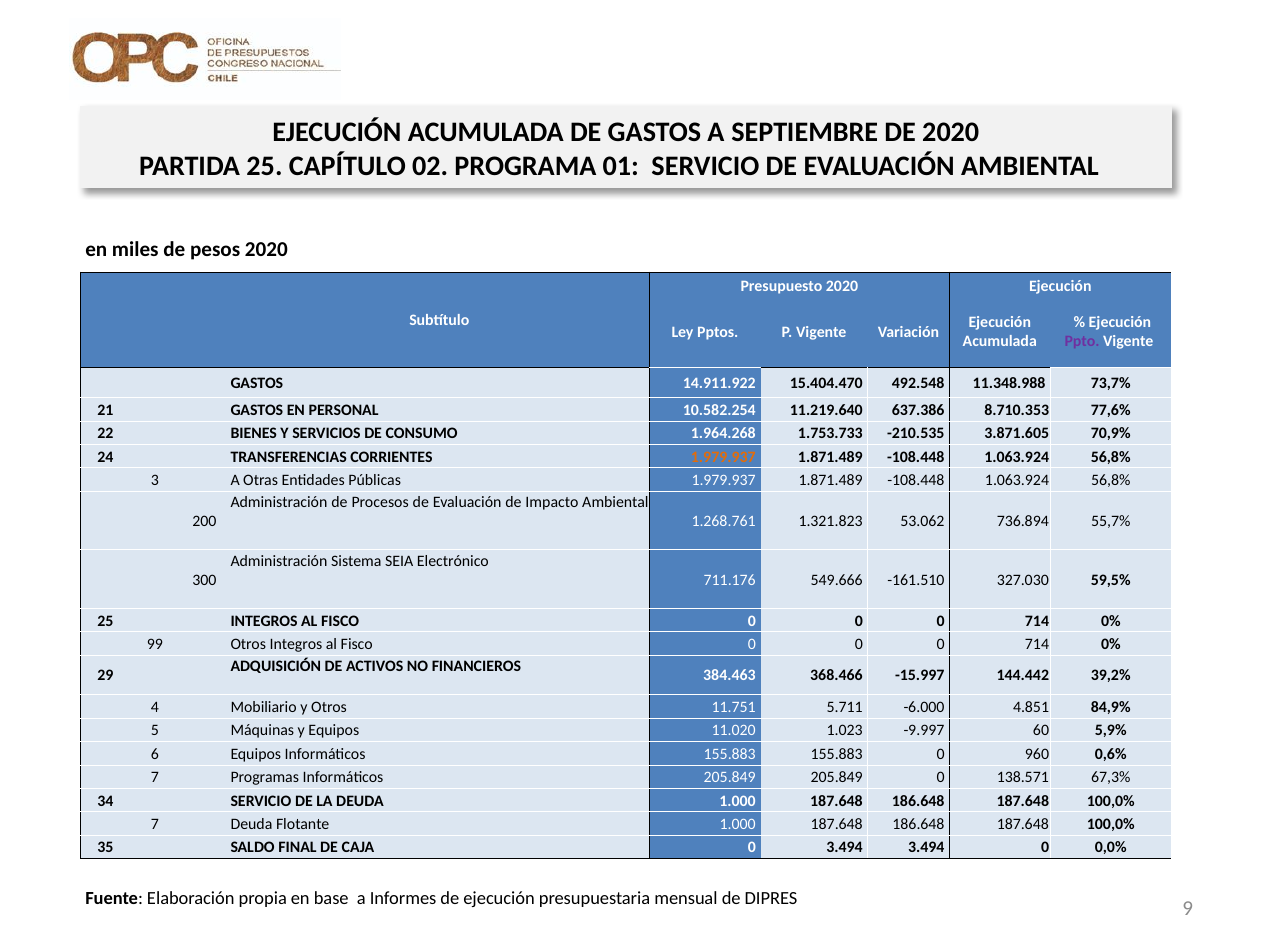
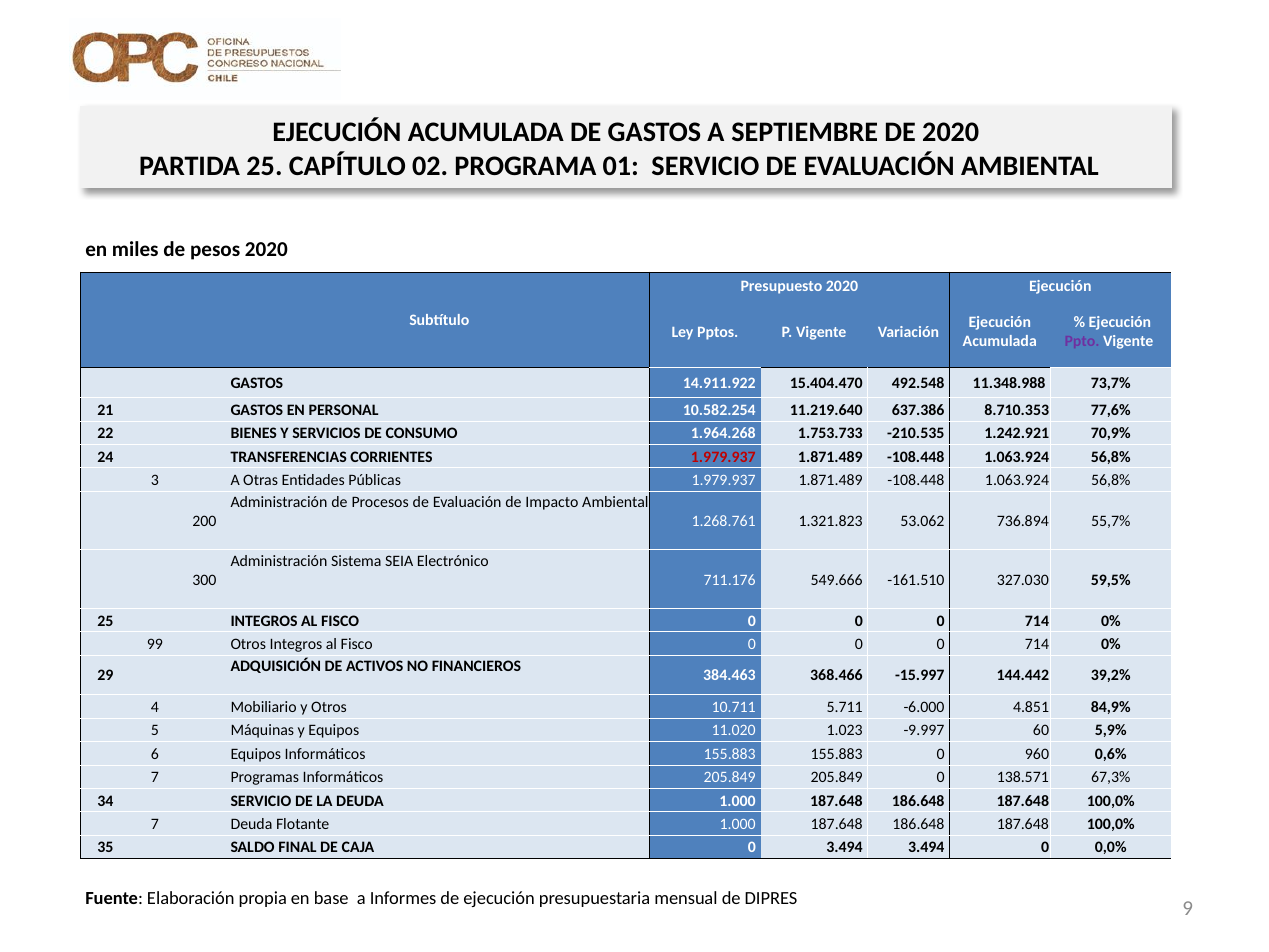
3.871.605: 3.871.605 -> 1.242.921
1.979.937 at (723, 457) colour: orange -> red
11.751: 11.751 -> 10.711
